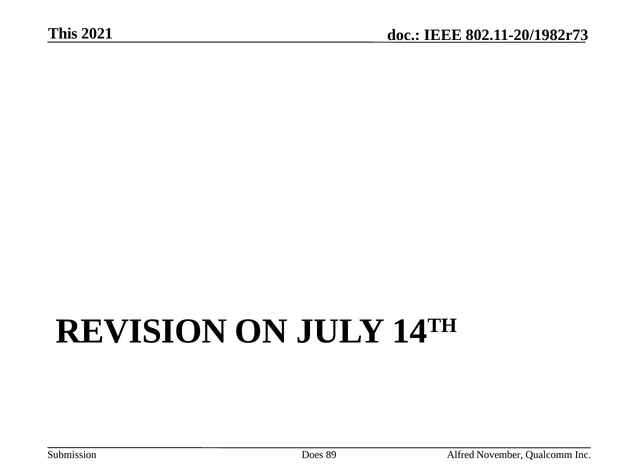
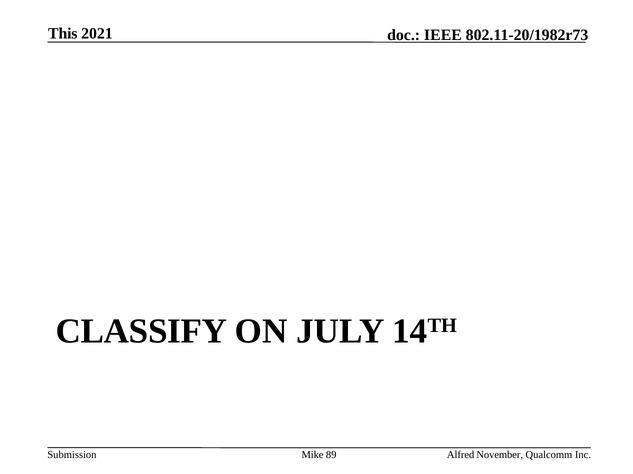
REVISION: REVISION -> CLASSIFY
Does: Does -> Mike
